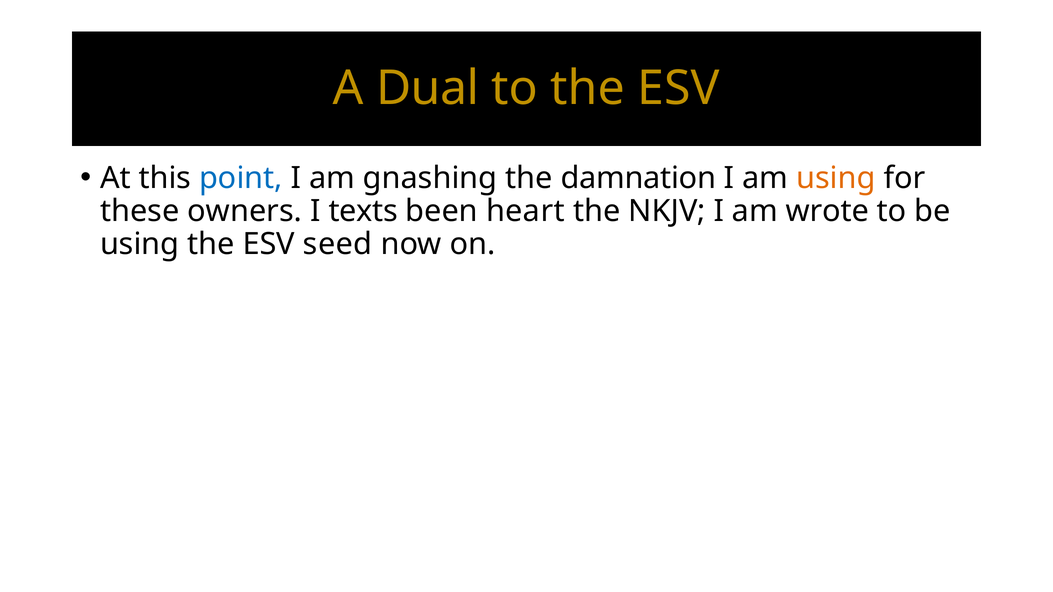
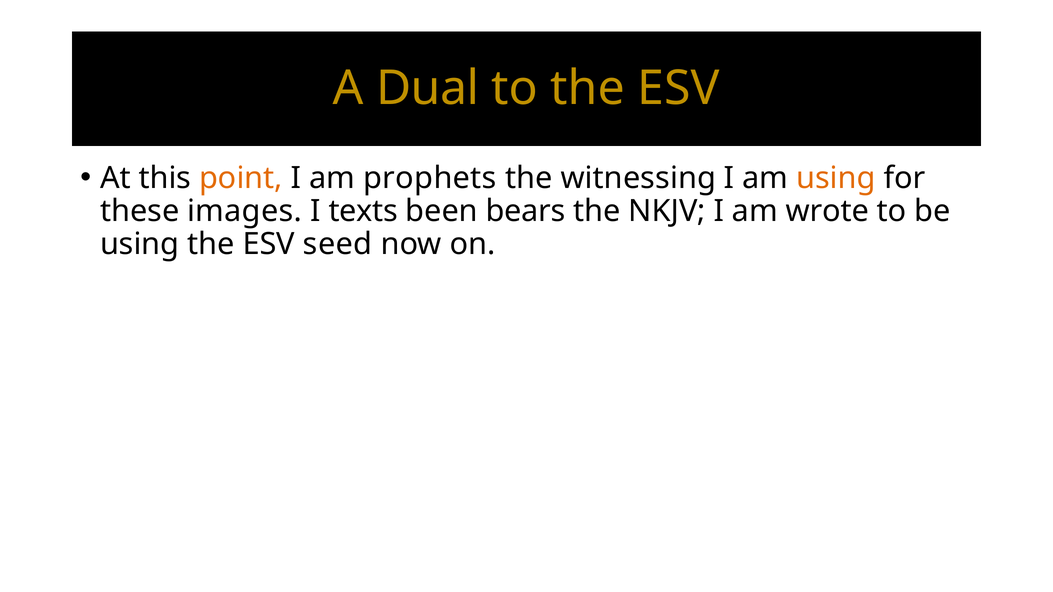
point colour: blue -> orange
gnashing: gnashing -> prophets
damnation: damnation -> witnessing
owners: owners -> images
heart: heart -> bears
